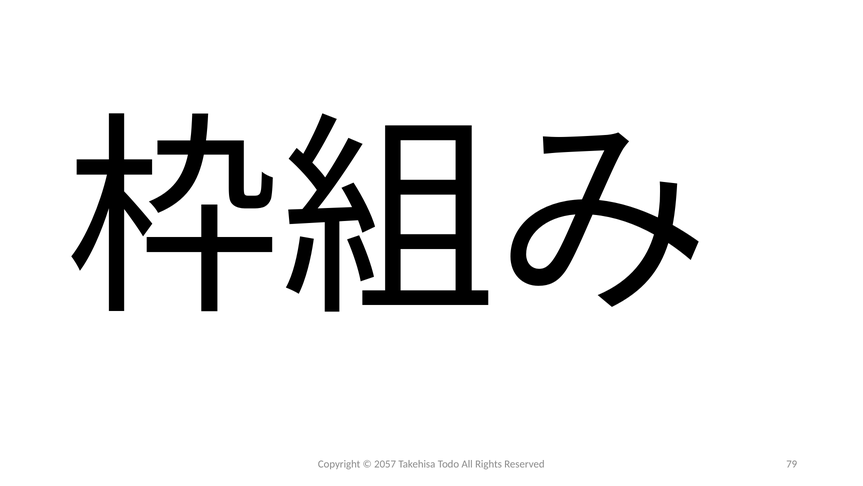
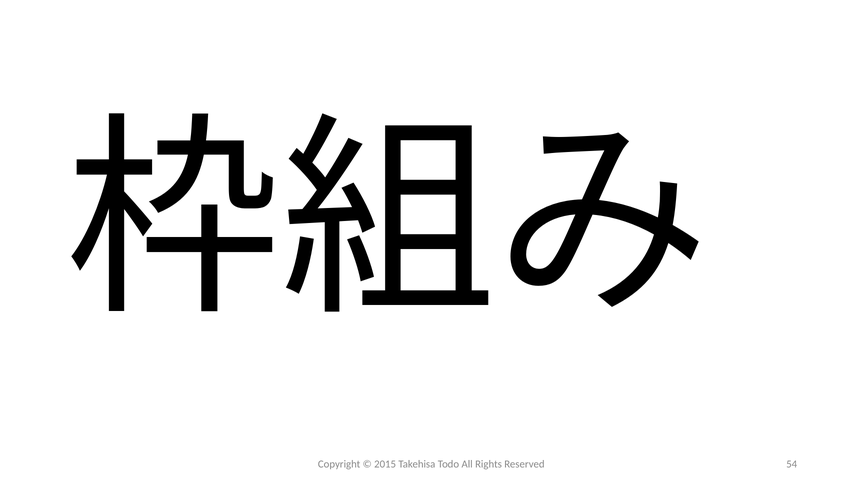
2057: 2057 -> 2015
79: 79 -> 54
